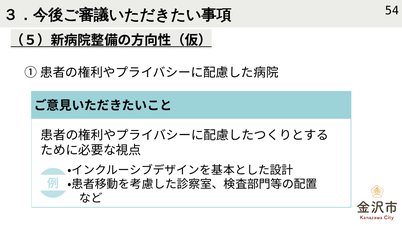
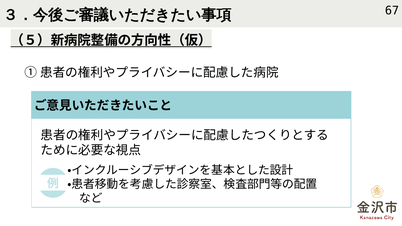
54: 54 -> 67
